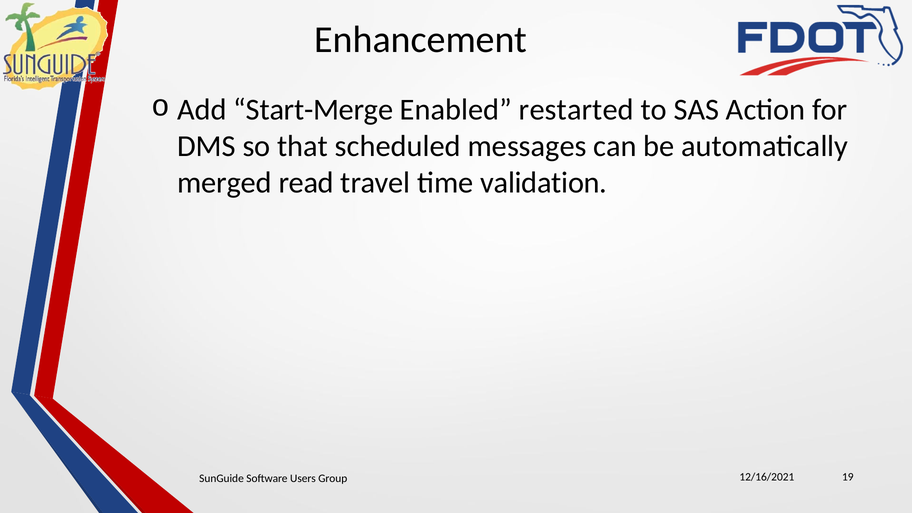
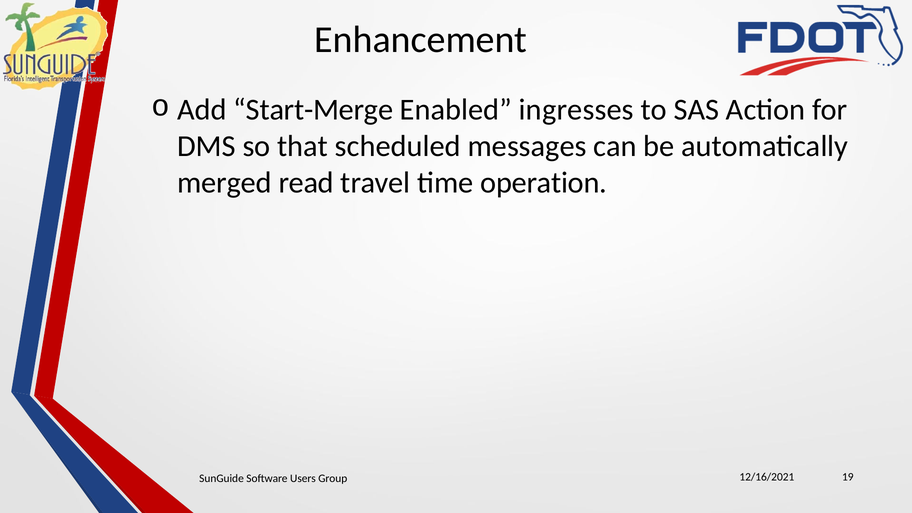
restarted: restarted -> ingresses
validation: validation -> operation
